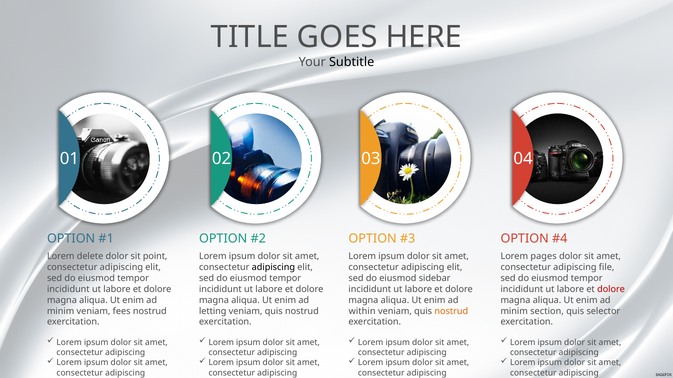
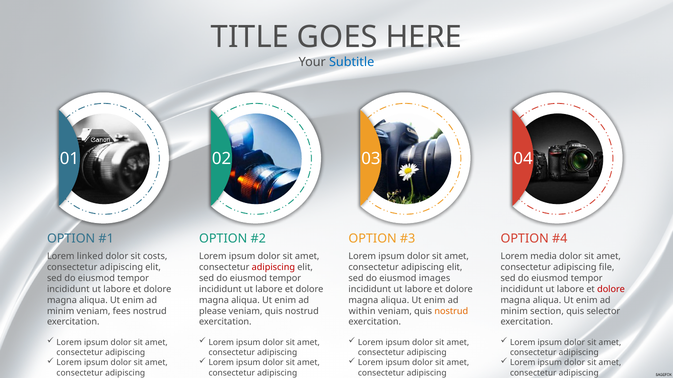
Subtitle colour: black -> blue
delete: delete -> linked
point: point -> costs
pages: pages -> media
adipiscing at (273, 268) colour: black -> red
sidebar: sidebar -> images
letting: letting -> please
